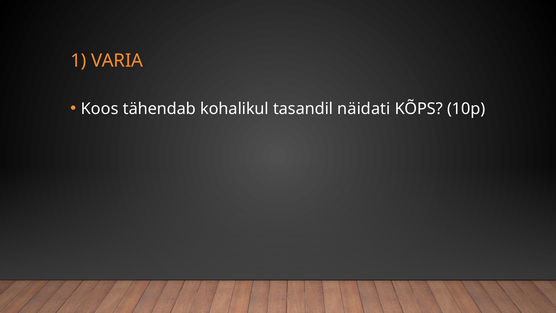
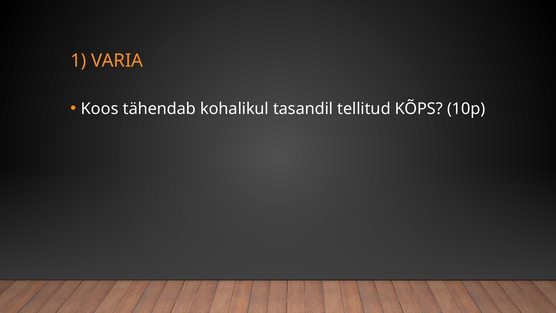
näidati: näidati -> tellitud
